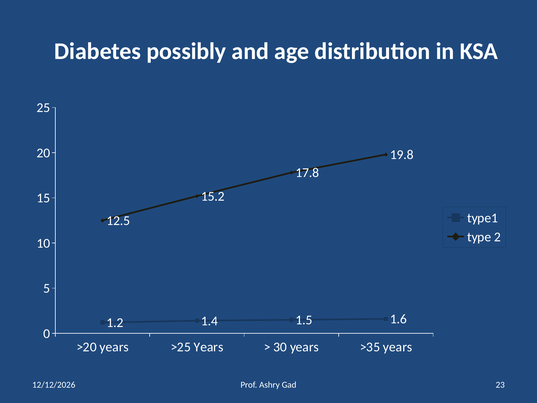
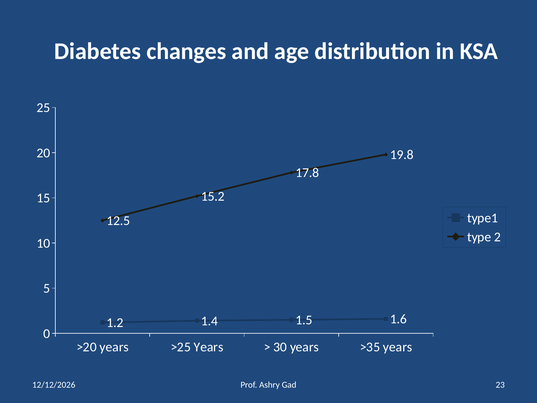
possibly: possibly -> changes
